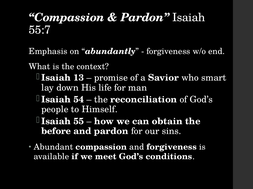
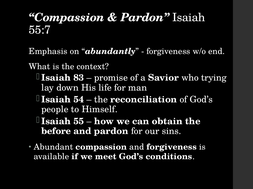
13: 13 -> 83
smart: smart -> trying
